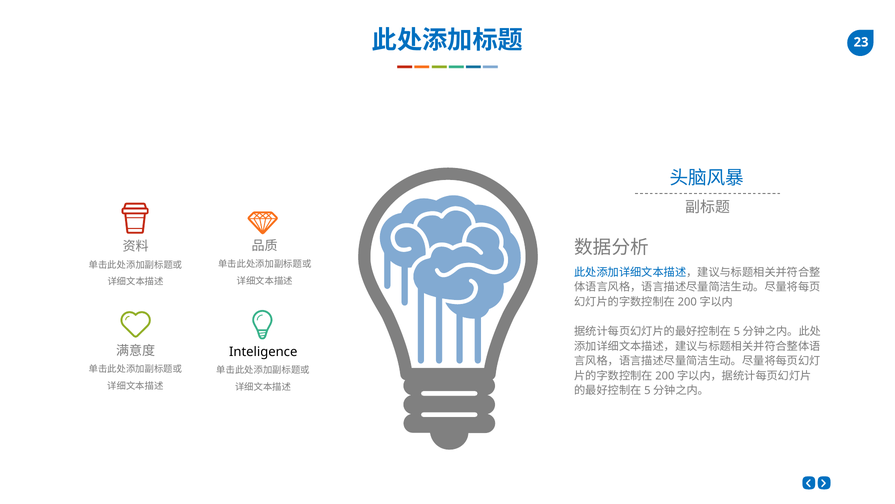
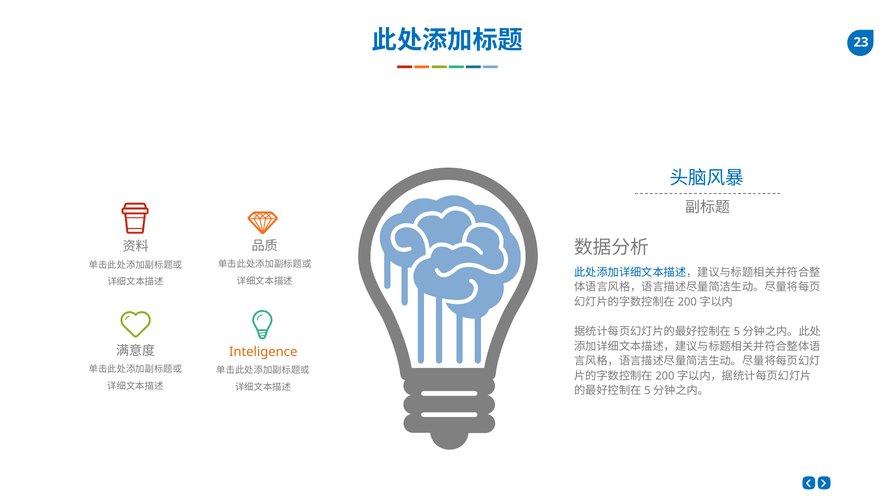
Inteligence colour: black -> orange
